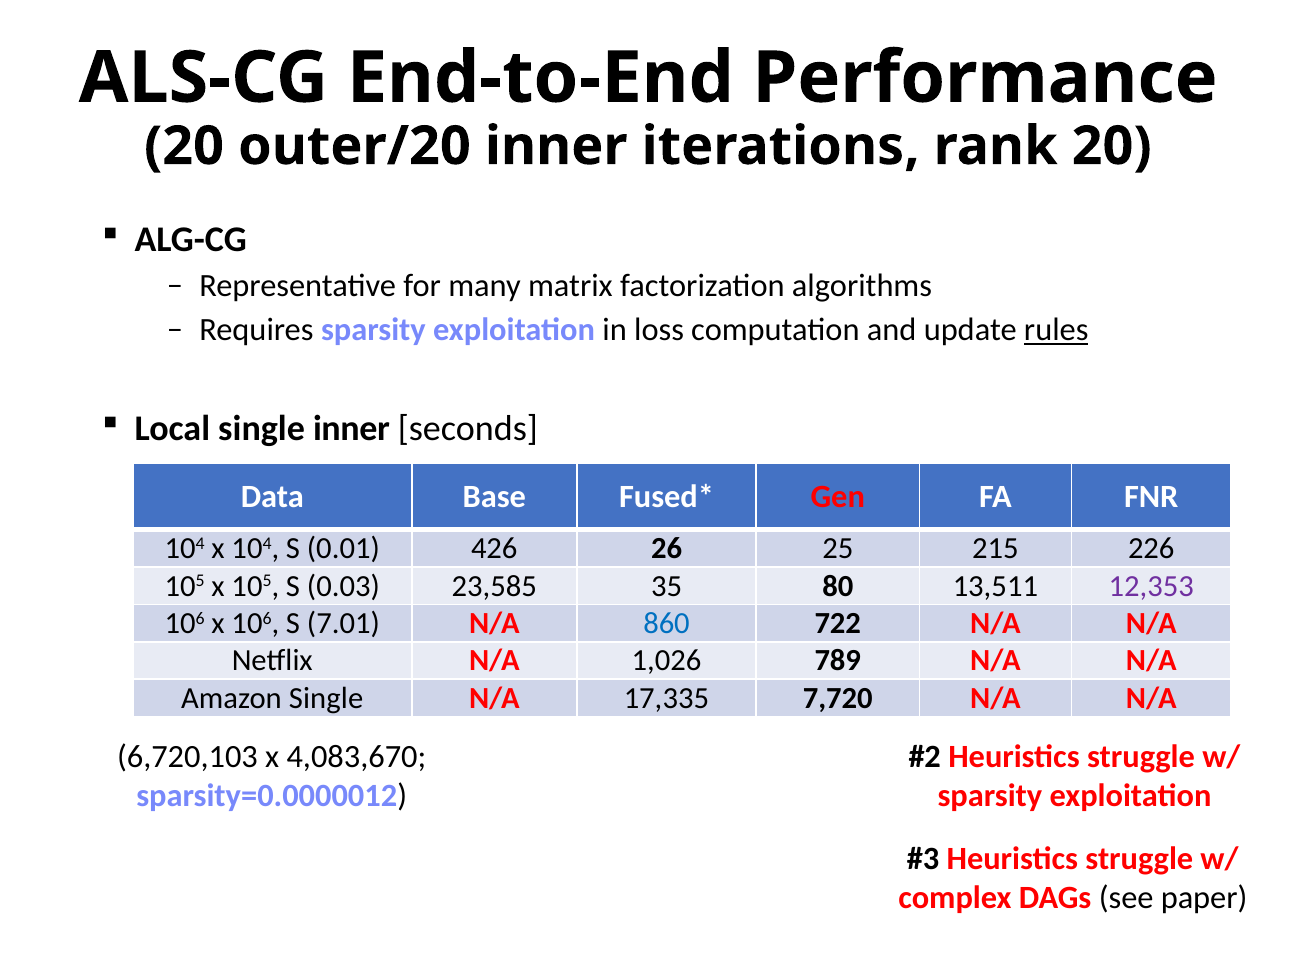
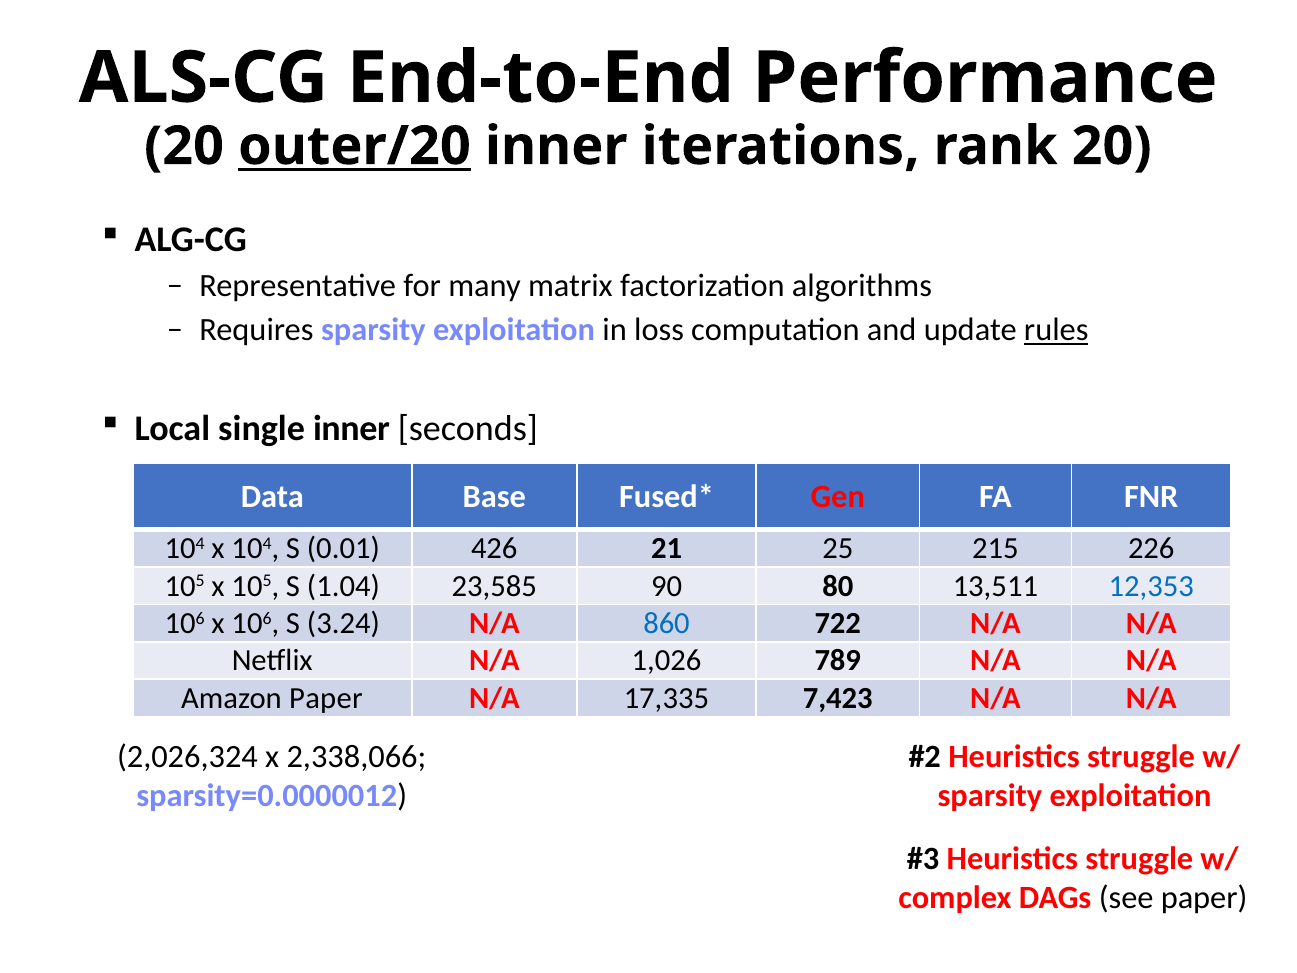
outer/20 underline: none -> present
26: 26 -> 21
0.03: 0.03 -> 1.04
35: 35 -> 90
12,353 colour: purple -> blue
7.01: 7.01 -> 3.24
Amazon Single: Single -> Paper
7,720: 7,720 -> 7,423
6,720,103: 6,720,103 -> 2,026,324
4,083,670: 4,083,670 -> 2,338,066
